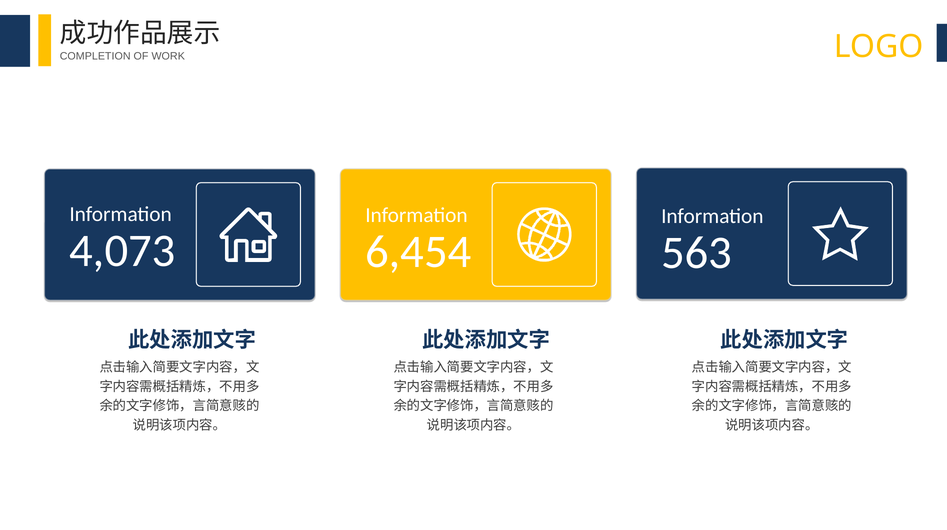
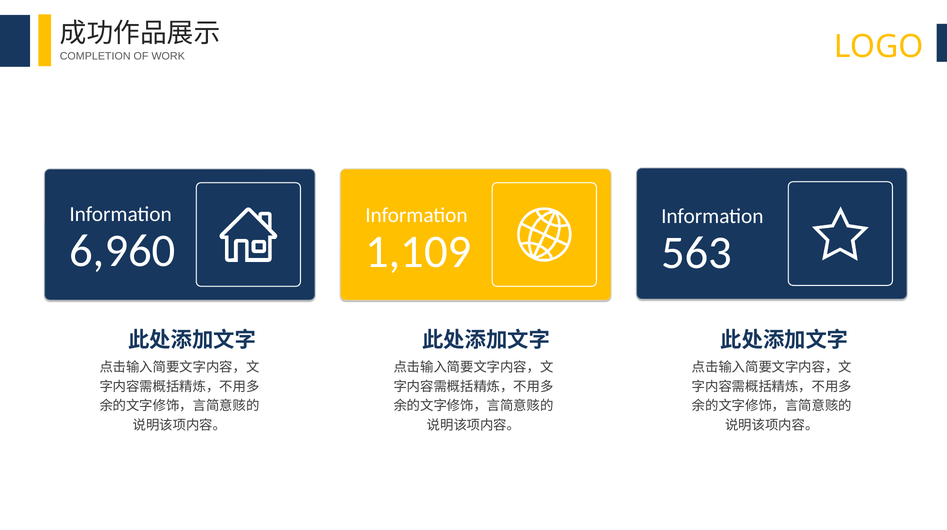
4,073: 4,073 -> 6,960
6,454: 6,454 -> 1,109
